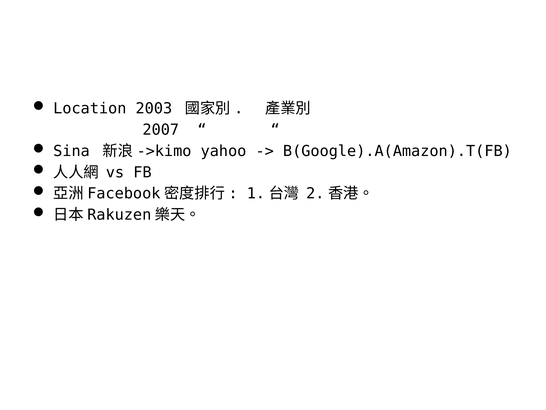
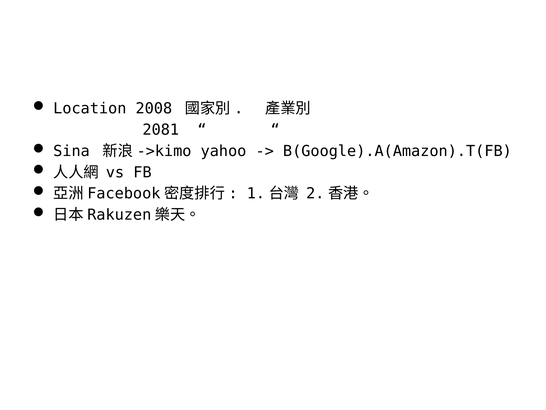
2003: 2003 -> 2008
2007: 2007 -> 2081
